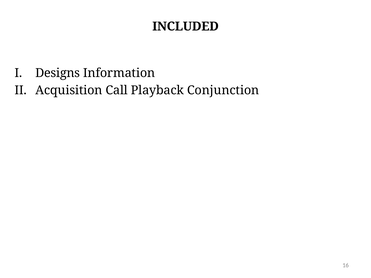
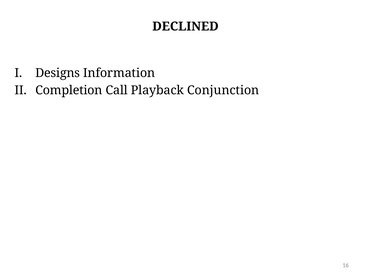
INCLUDED: INCLUDED -> DECLINED
Acquisition: Acquisition -> Completion
